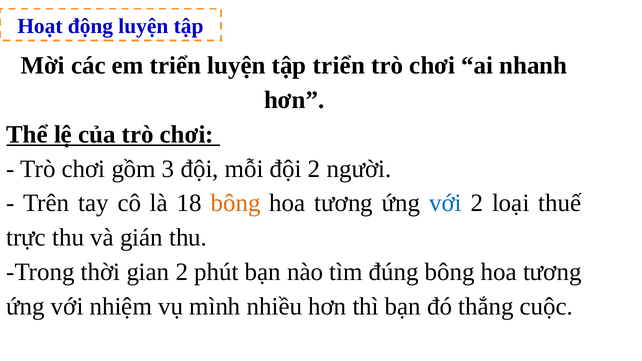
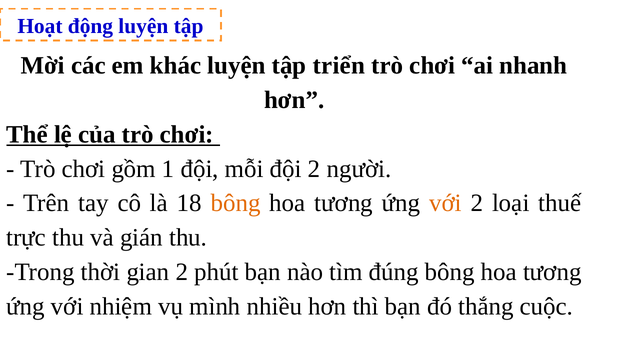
em triển: triển -> khác
3: 3 -> 1
với at (446, 203) colour: blue -> orange
